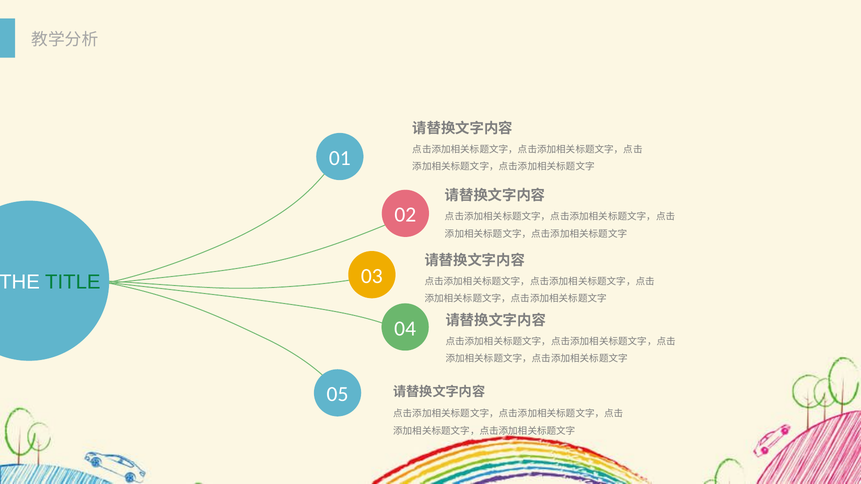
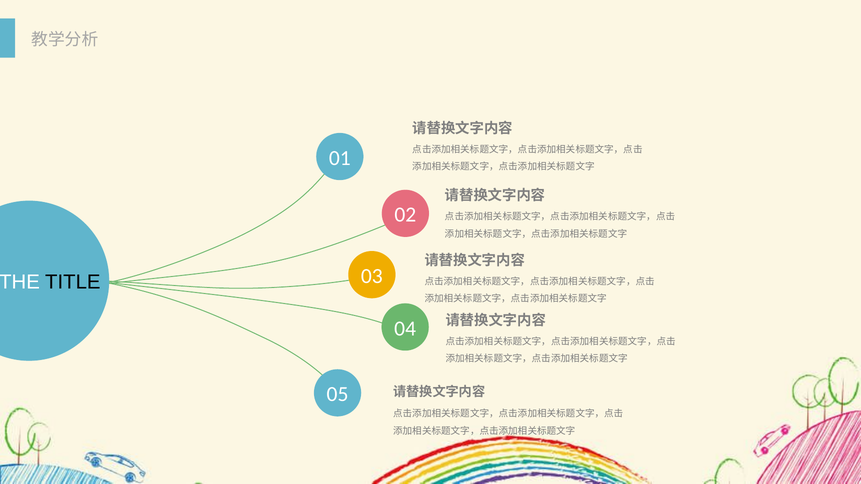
TITLE colour: green -> black
